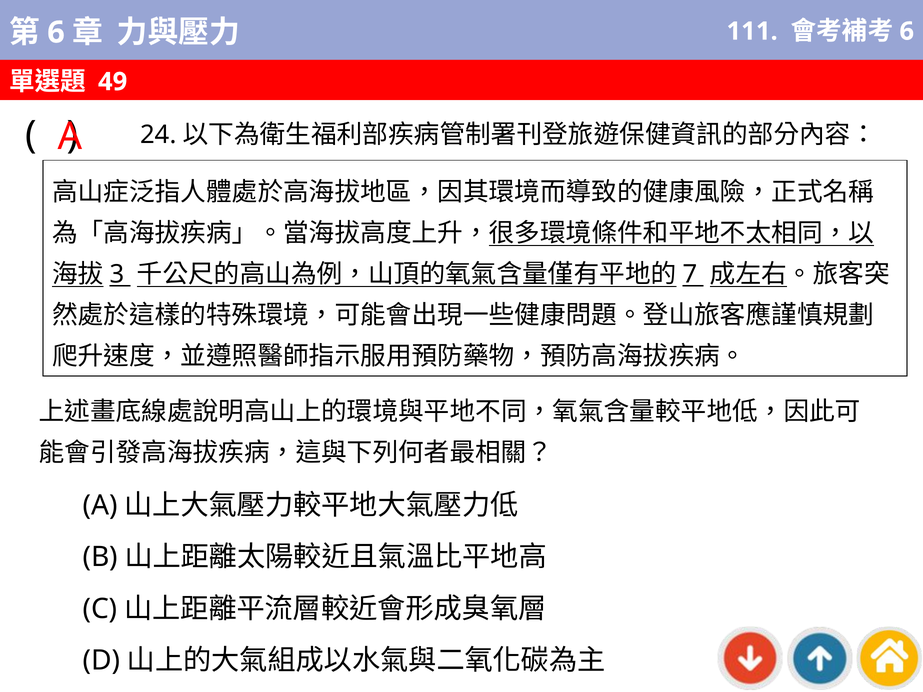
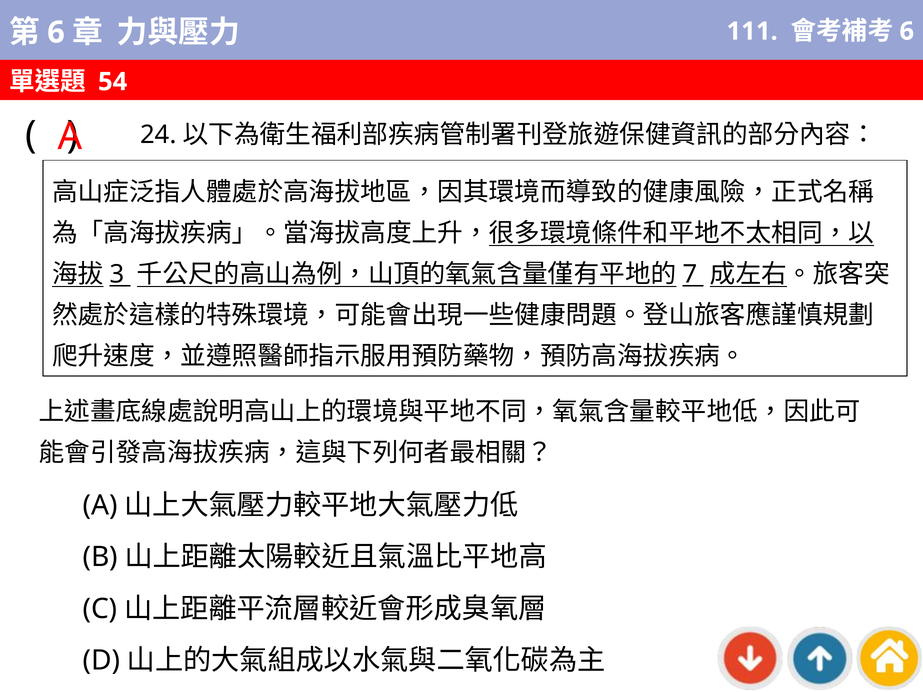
49: 49 -> 54
